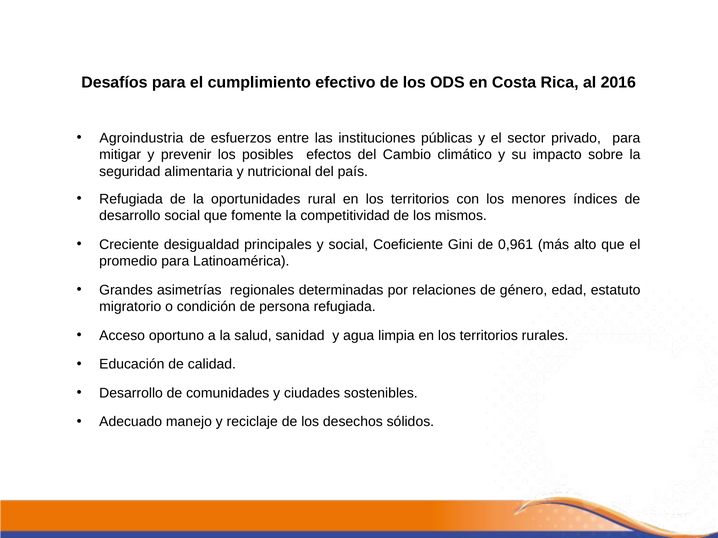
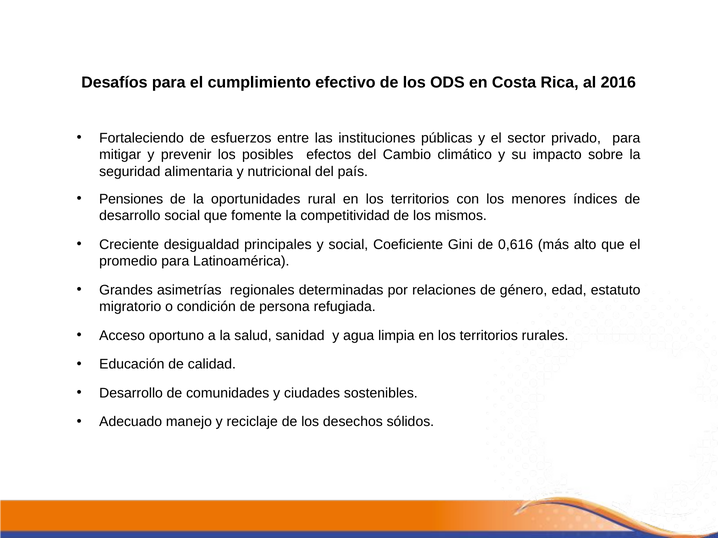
Agroindustria: Agroindustria -> Fortaleciendo
Refugiada at (131, 199): Refugiada -> Pensiones
0,961: 0,961 -> 0,616
